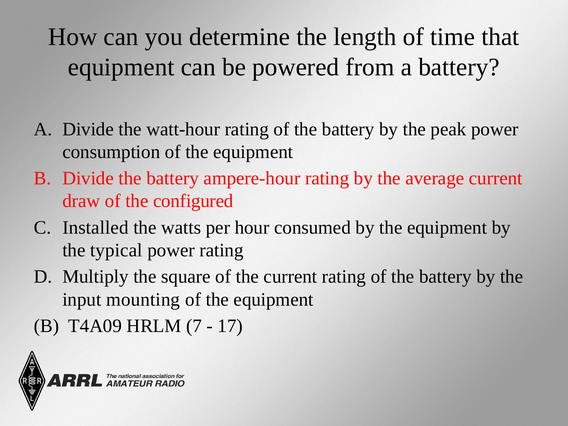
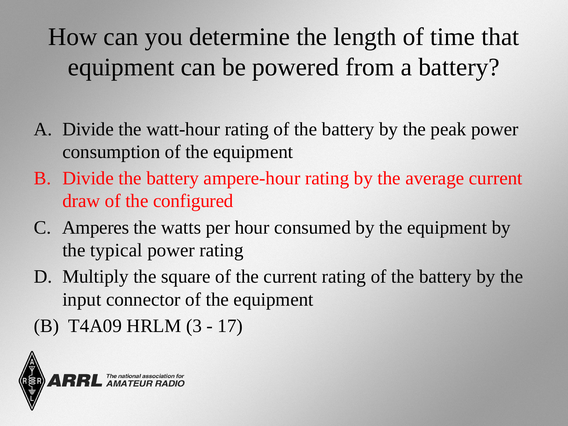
Installed: Installed -> Amperes
mounting: mounting -> connector
7: 7 -> 3
